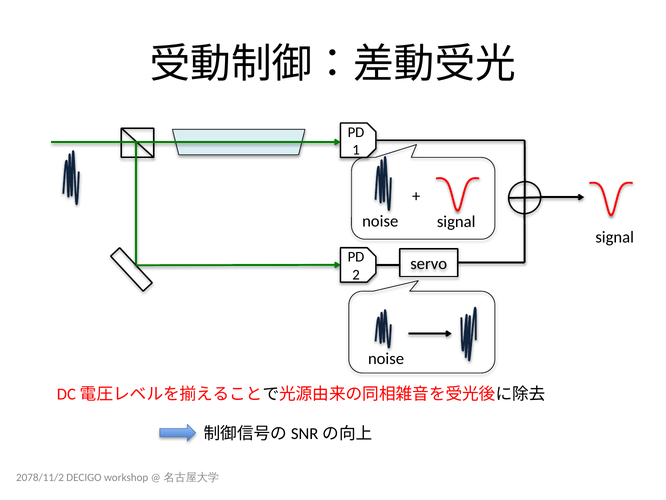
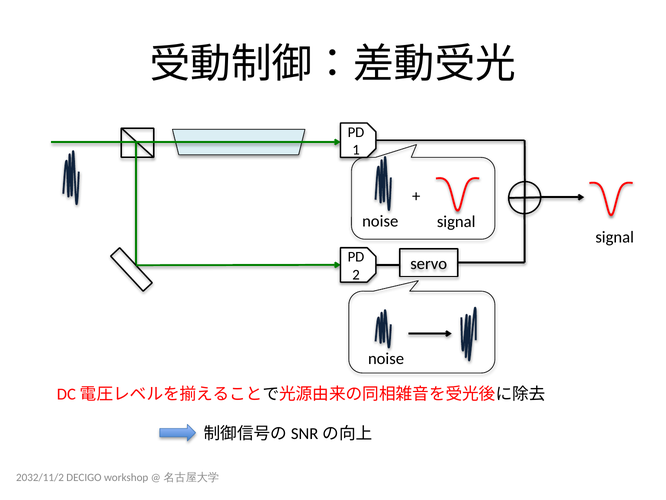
2078/11/2: 2078/11/2 -> 2032/11/2
